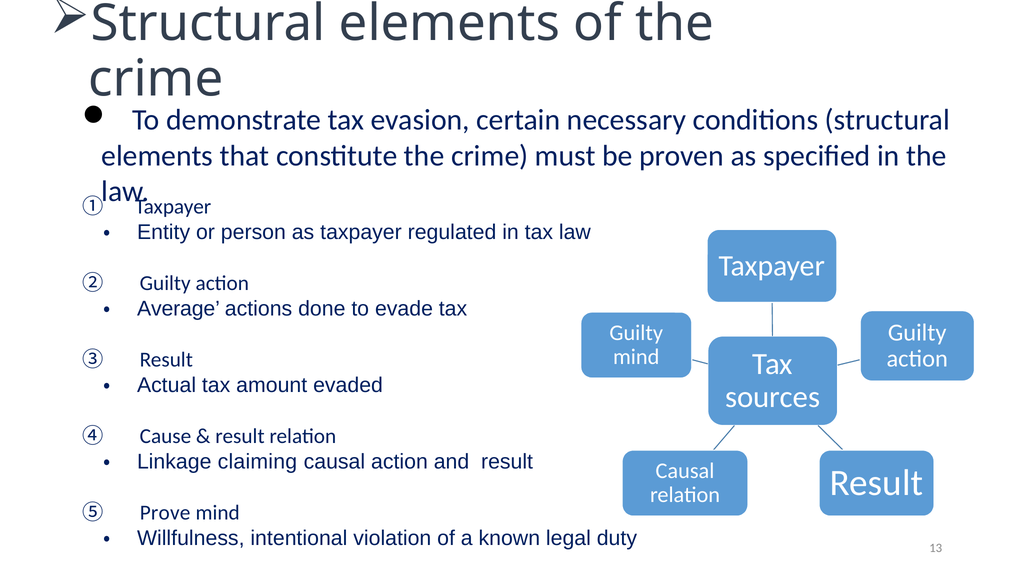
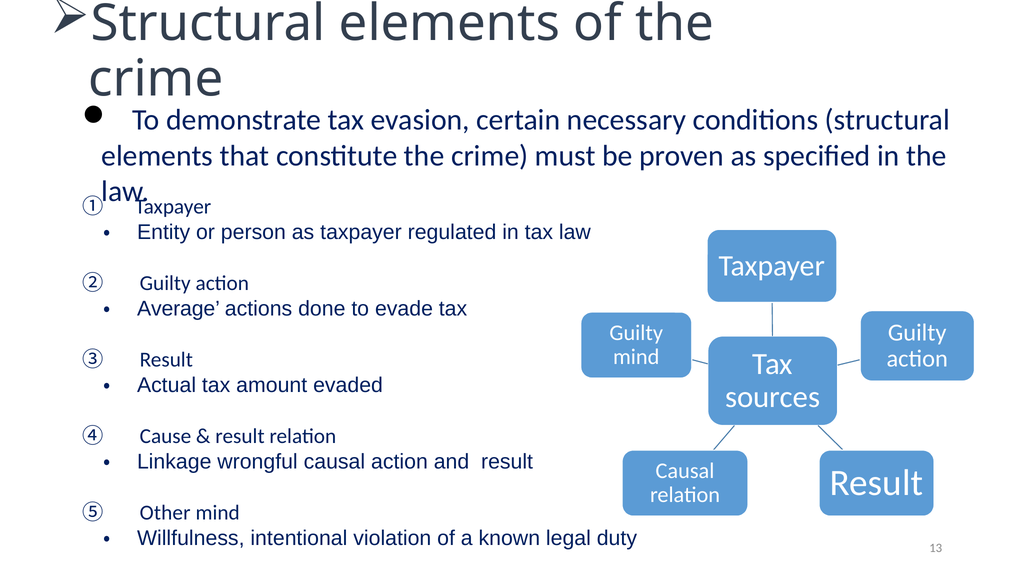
claiming: claiming -> wrongful
Prove: Prove -> Other
